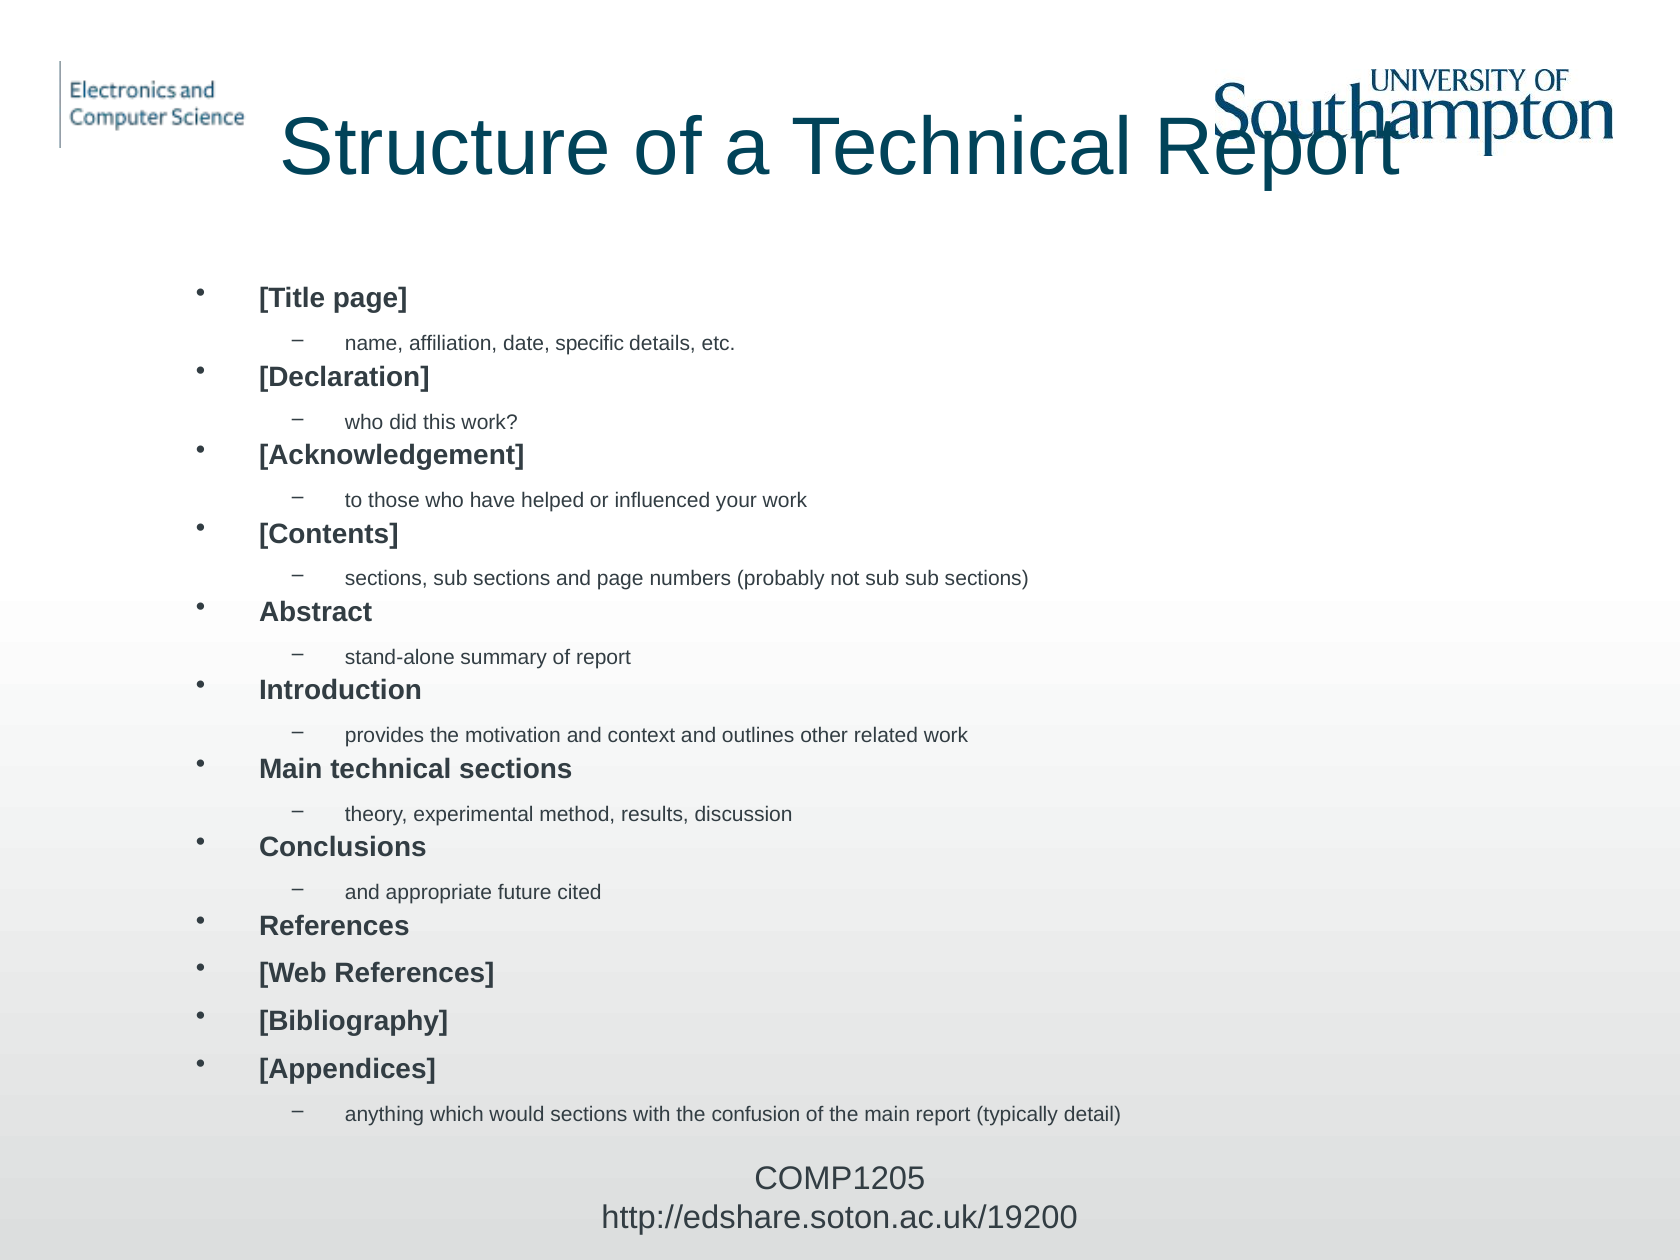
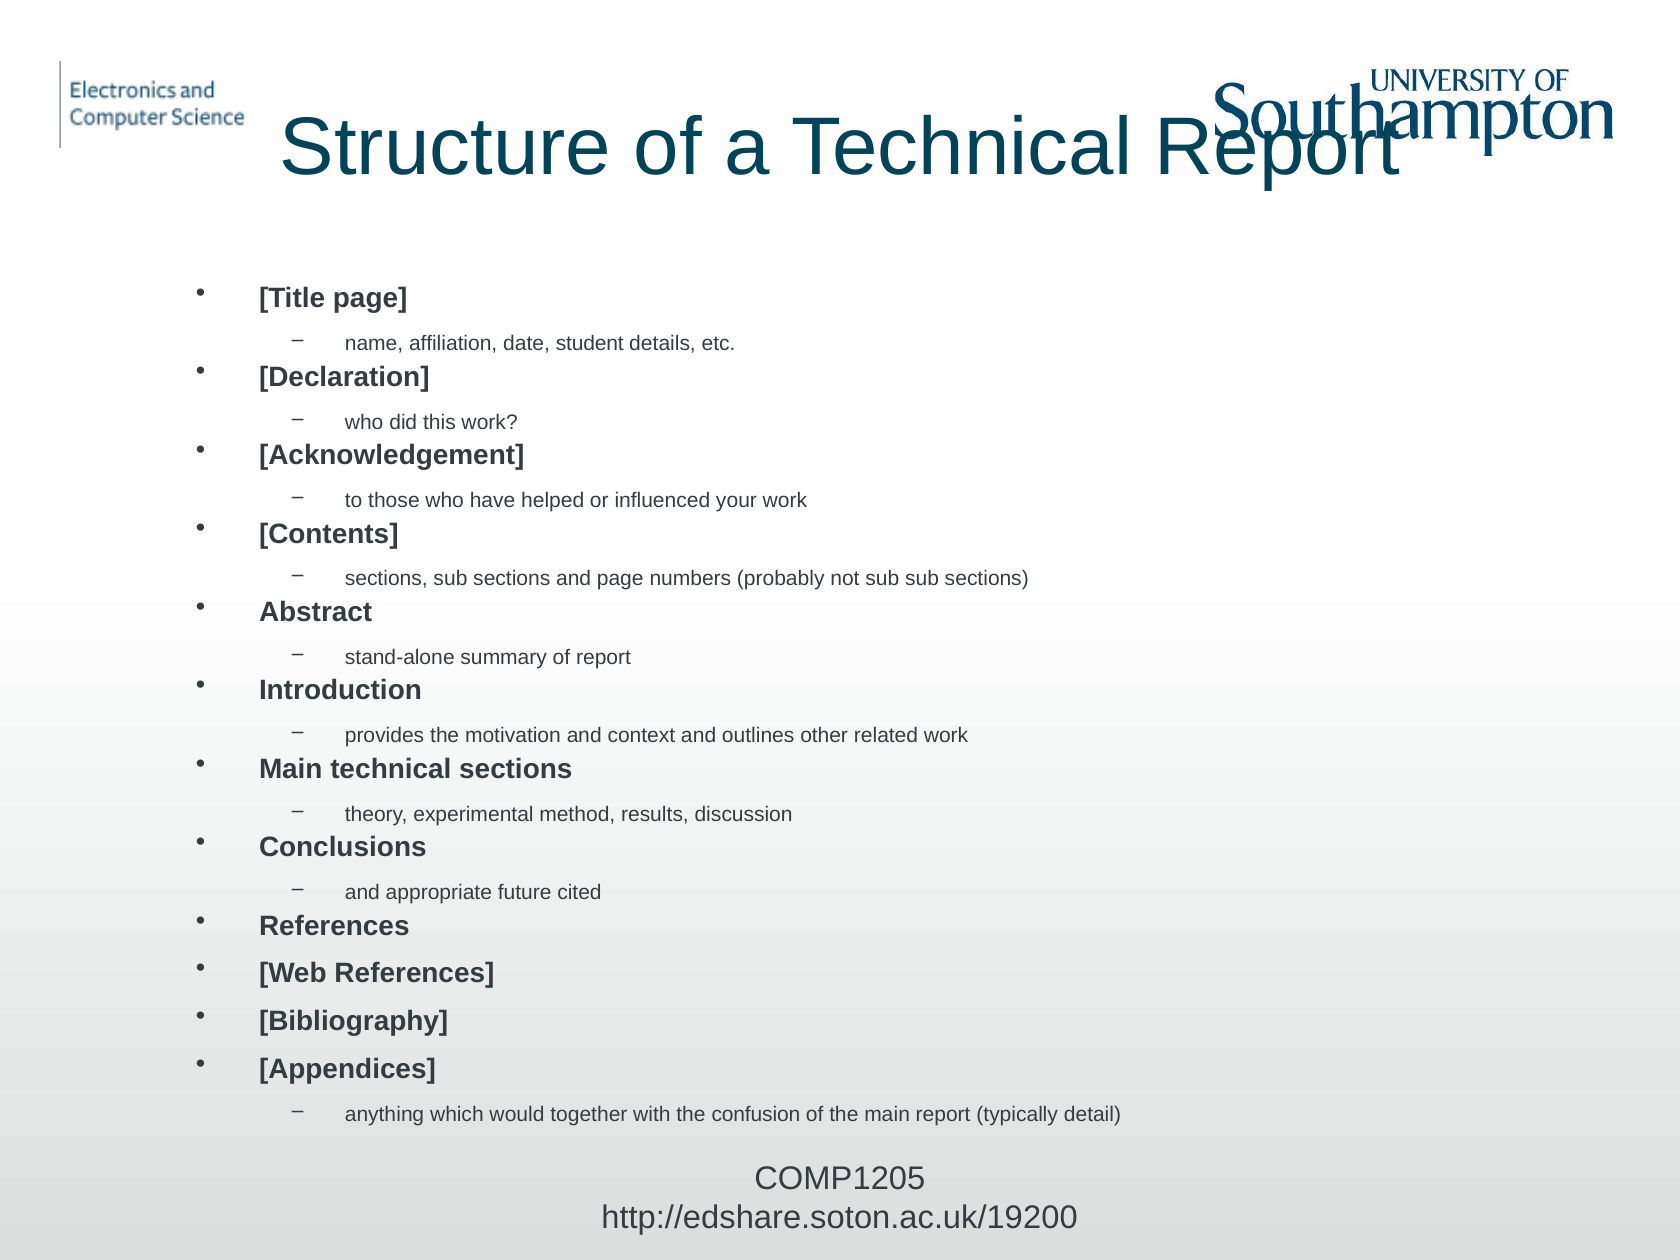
specific: specific -> student
would sections: sections -> together
